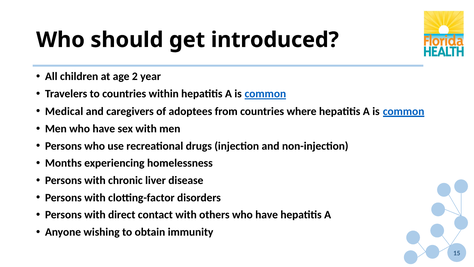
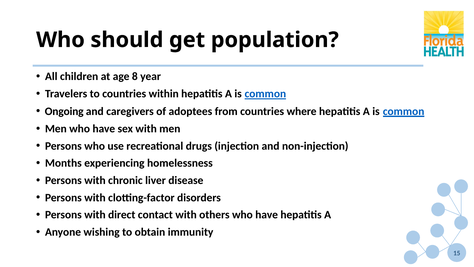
introduced: introduced -> population
2: 2 -> 8
Medical: Medical -> Ongoing
